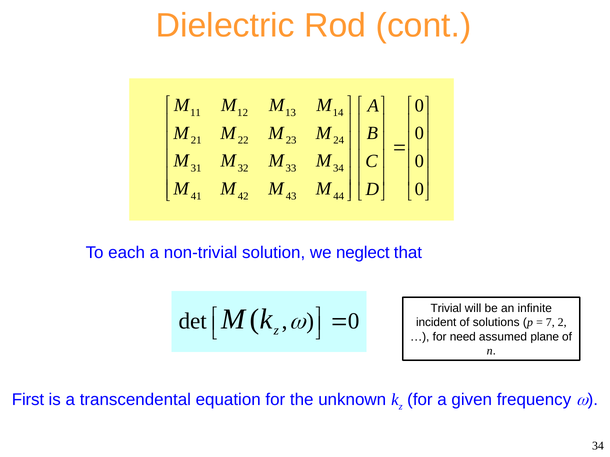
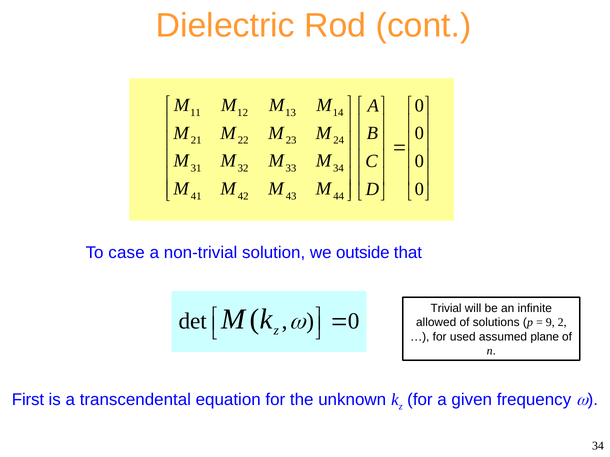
each: each -> case
neglect: neglect -> outside
incident: incident -> allowed
7: 7 -> 9
need: need -> used
